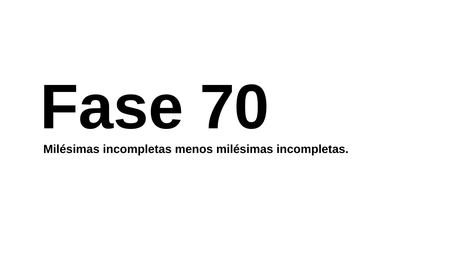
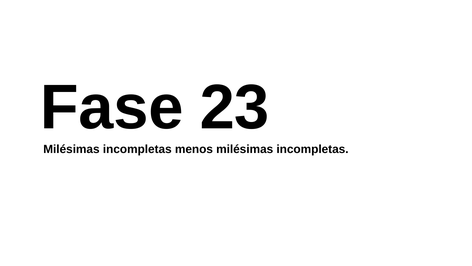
70: 70 -> 23
